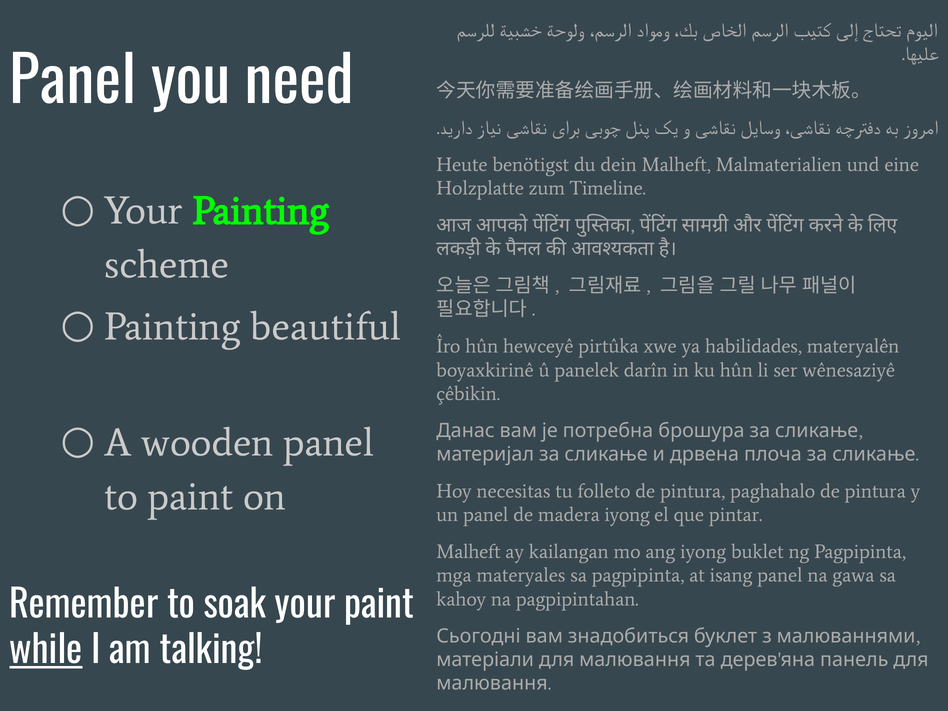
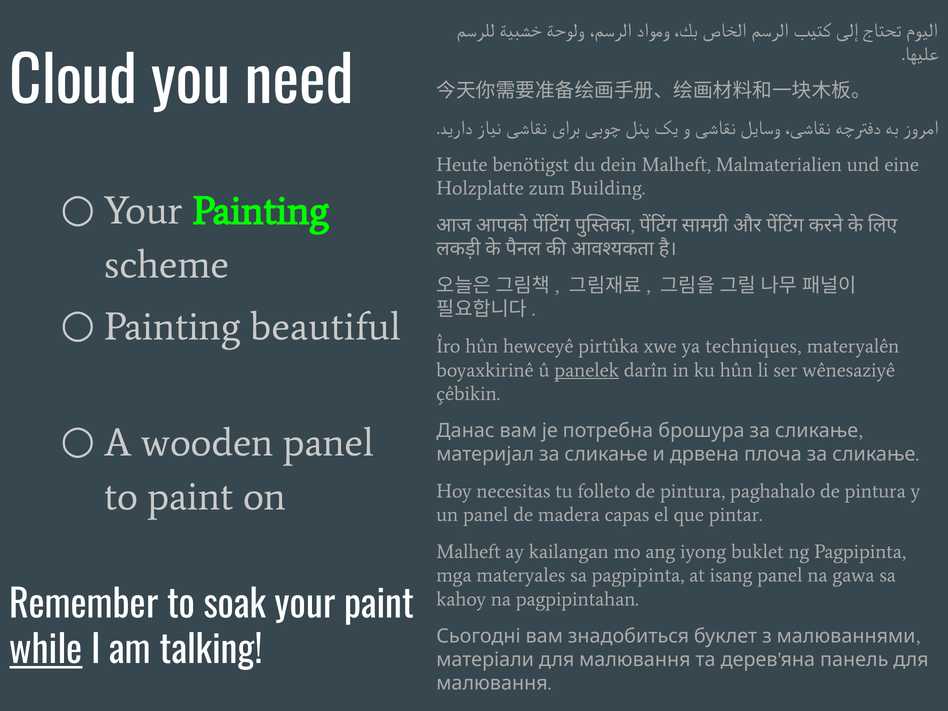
Panel at (73, 82): Panel -> Cloud
Timeline: Timeline -> Building
habilidades: habilidades -> techniques
panelek underline: none -> present
madera iyong: iyong -> capas
